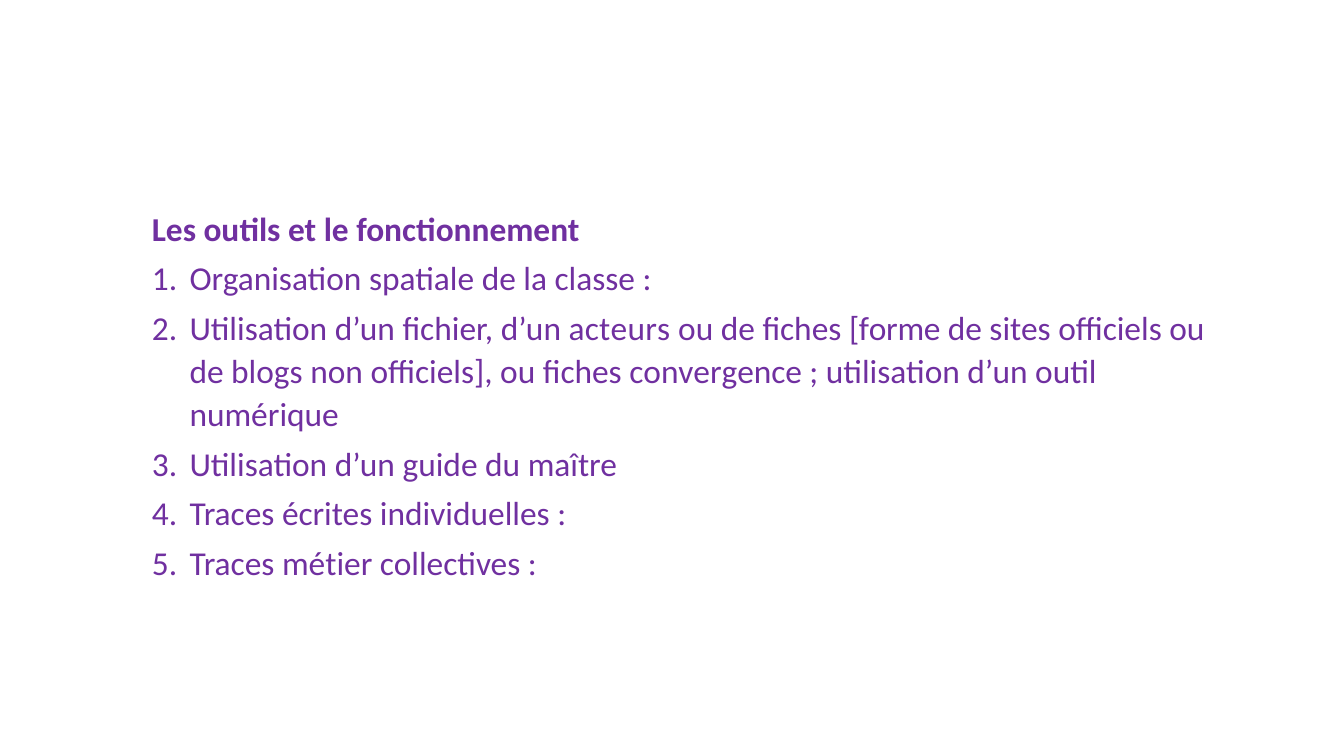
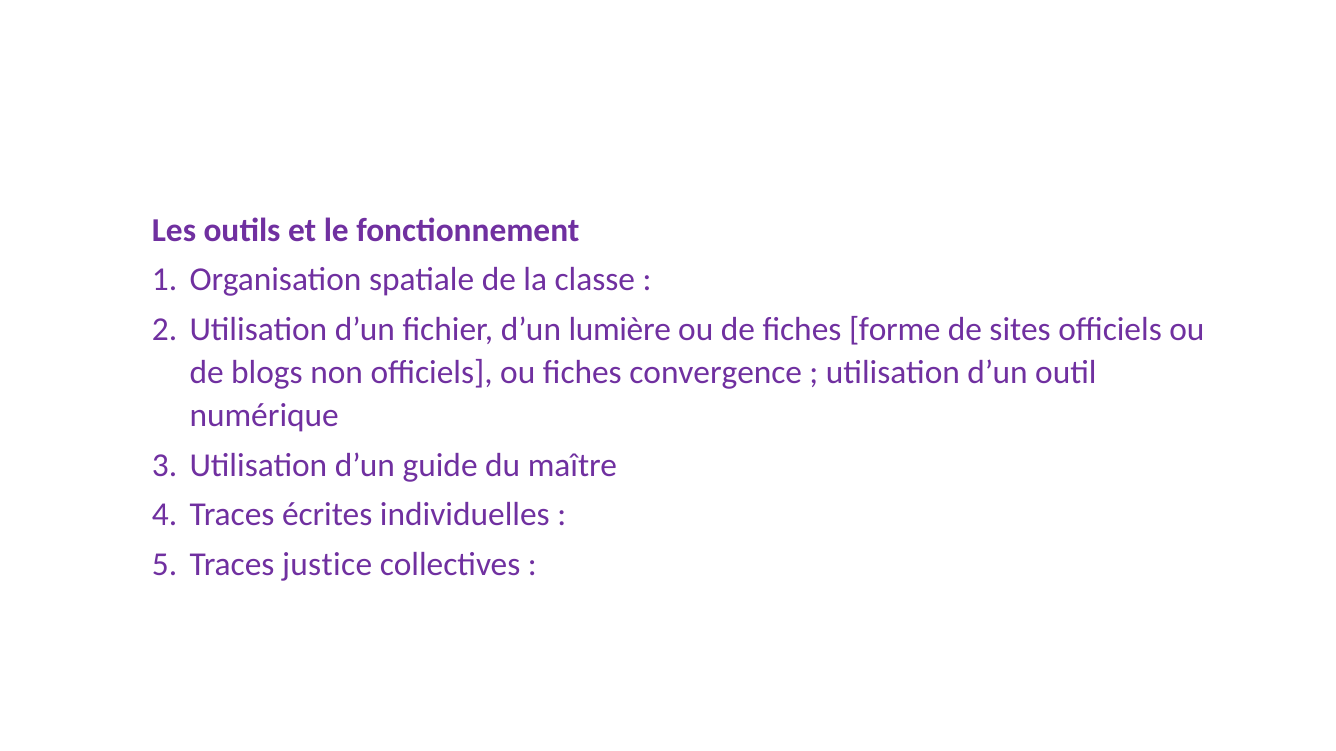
acteurs: acteurs -> lumière
métier: métier -> justice
